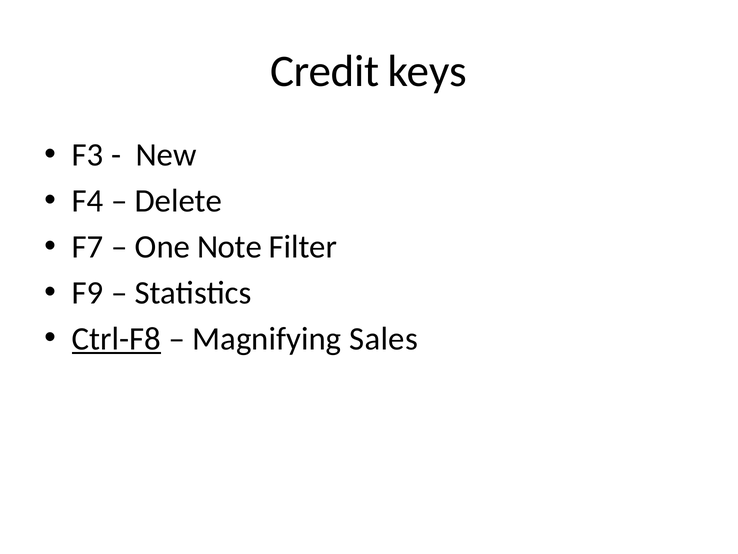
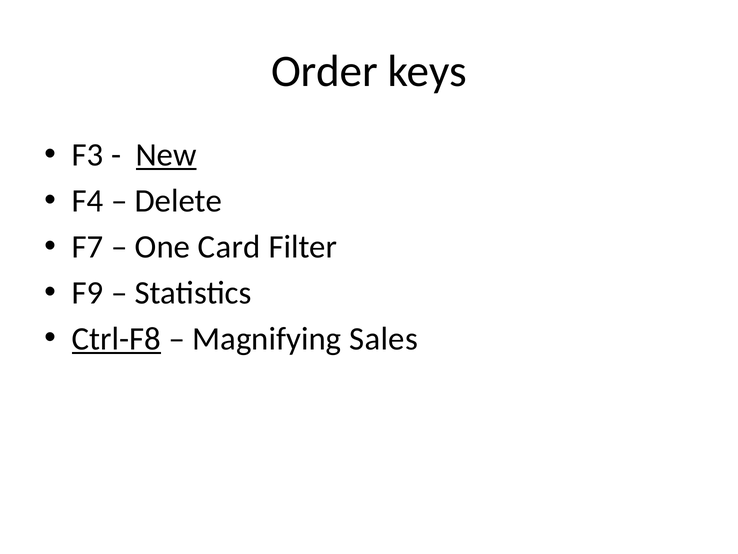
Credit: Credit -> Order
New underline: none -> present
Note: Note -> Card
